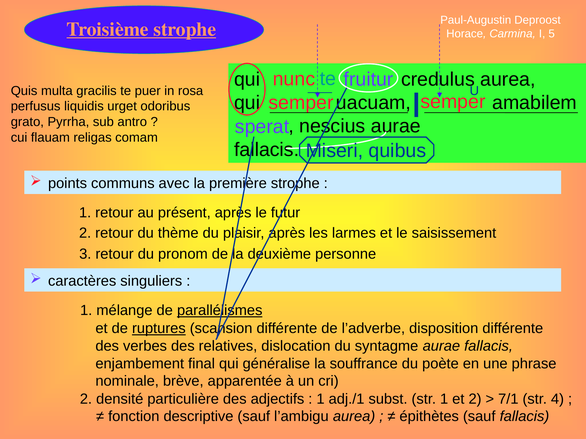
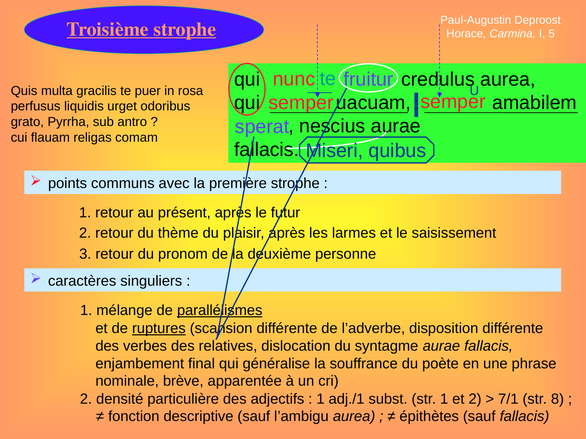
4: 4 -> 8
